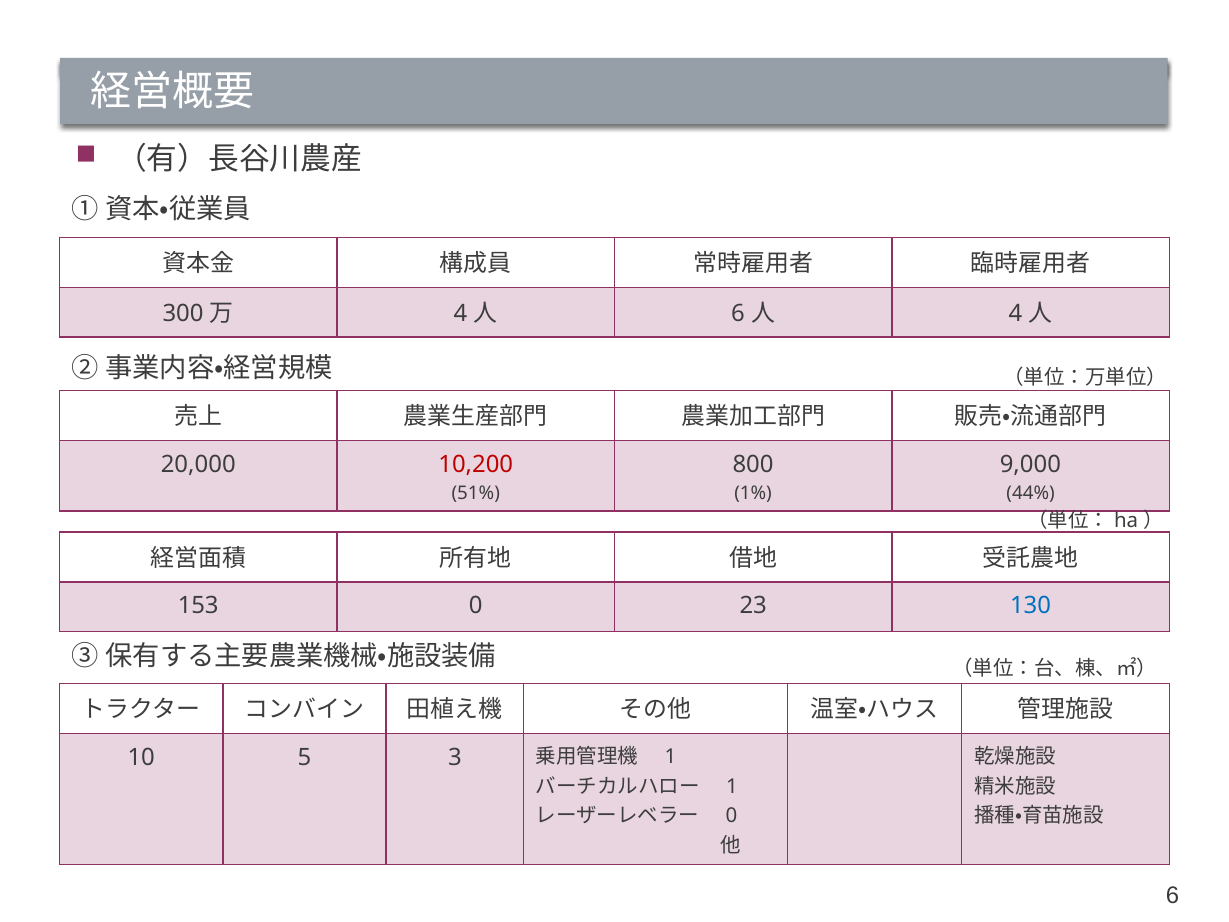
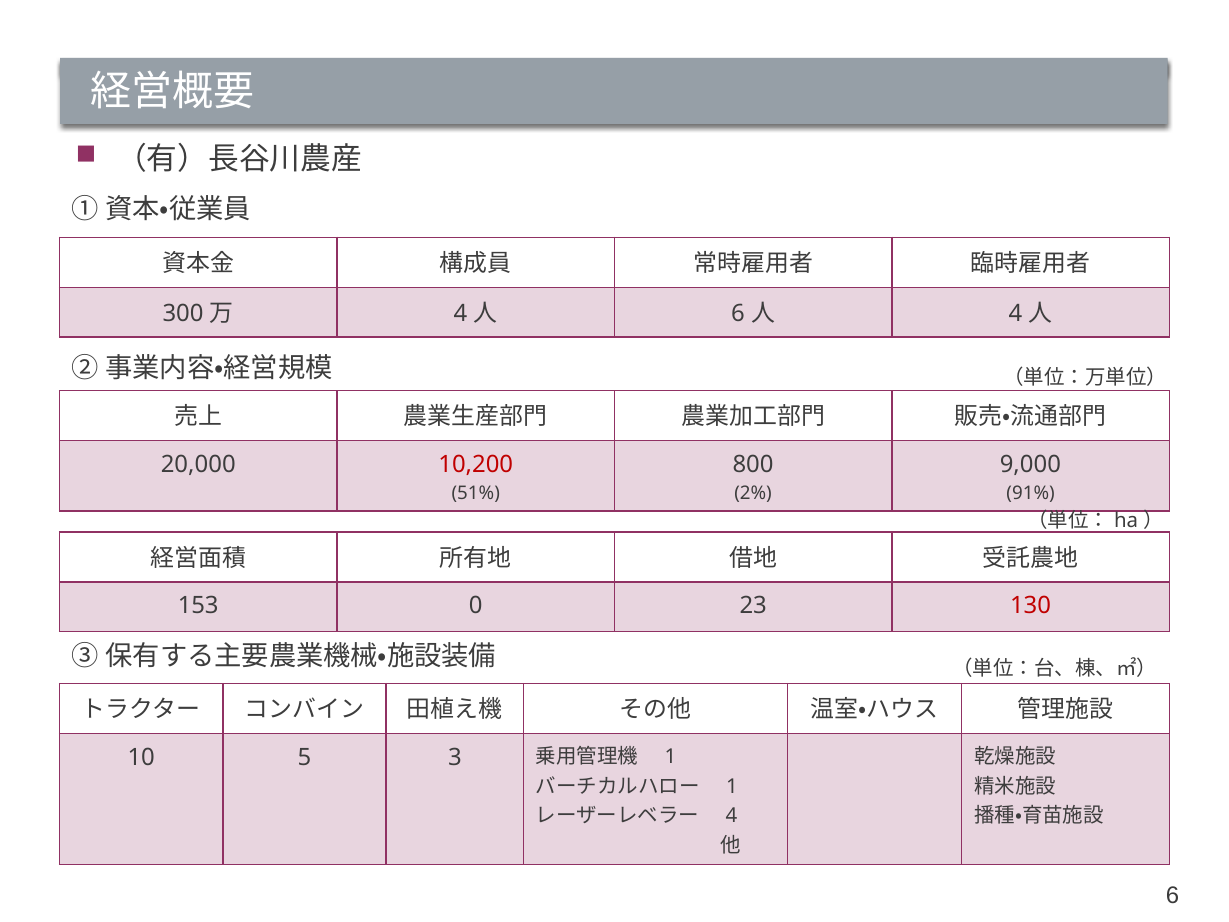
1%: 1% -> 2%
44%: 44% -> 91%
130 colour: blue -> red
0 at (732, 816): 0 -> 4
